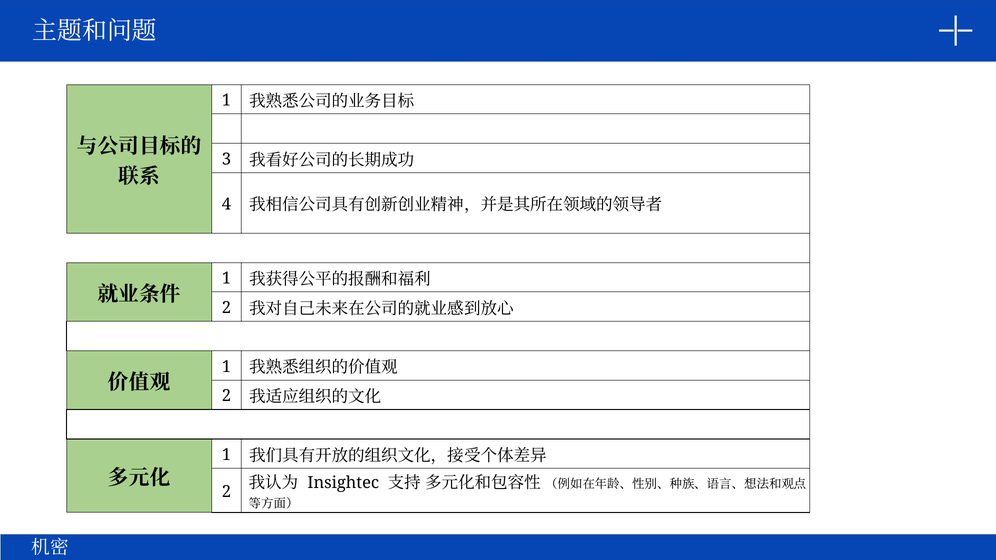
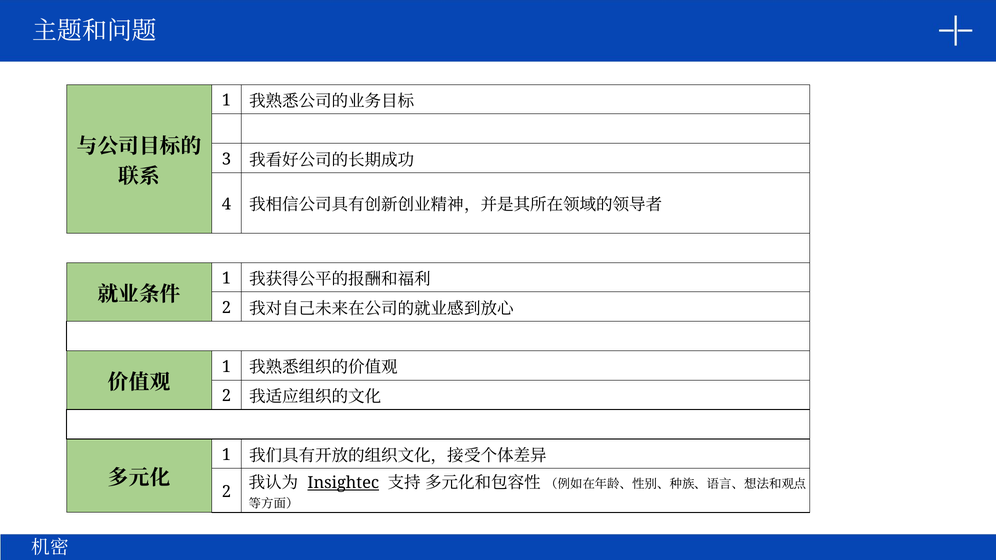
Insightec underline: none -> present
